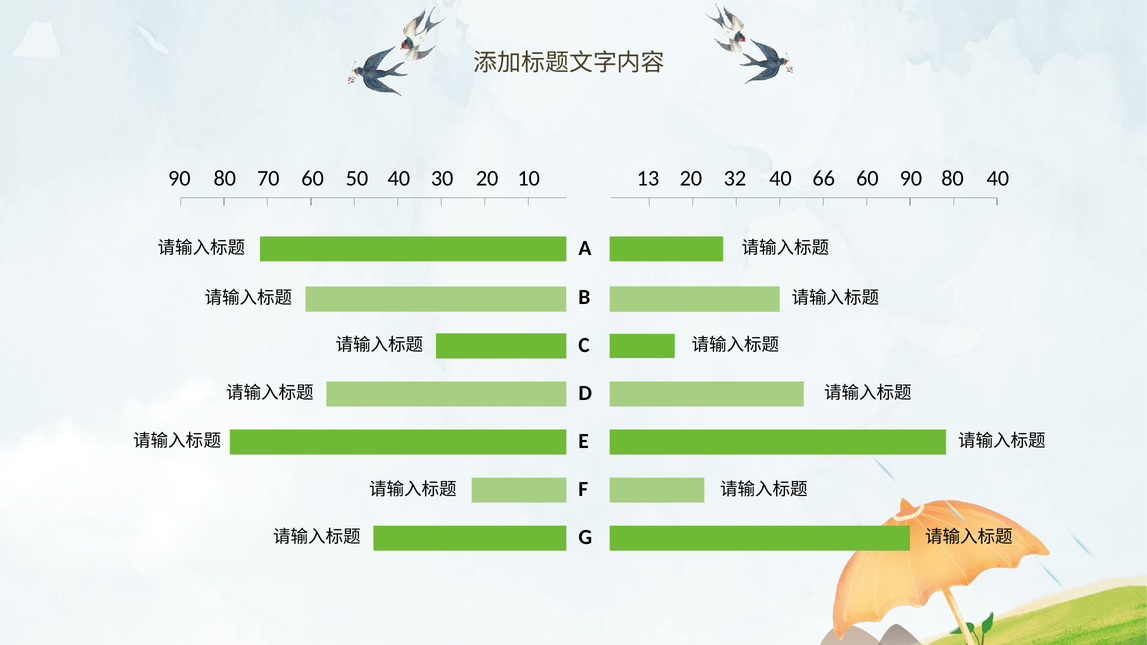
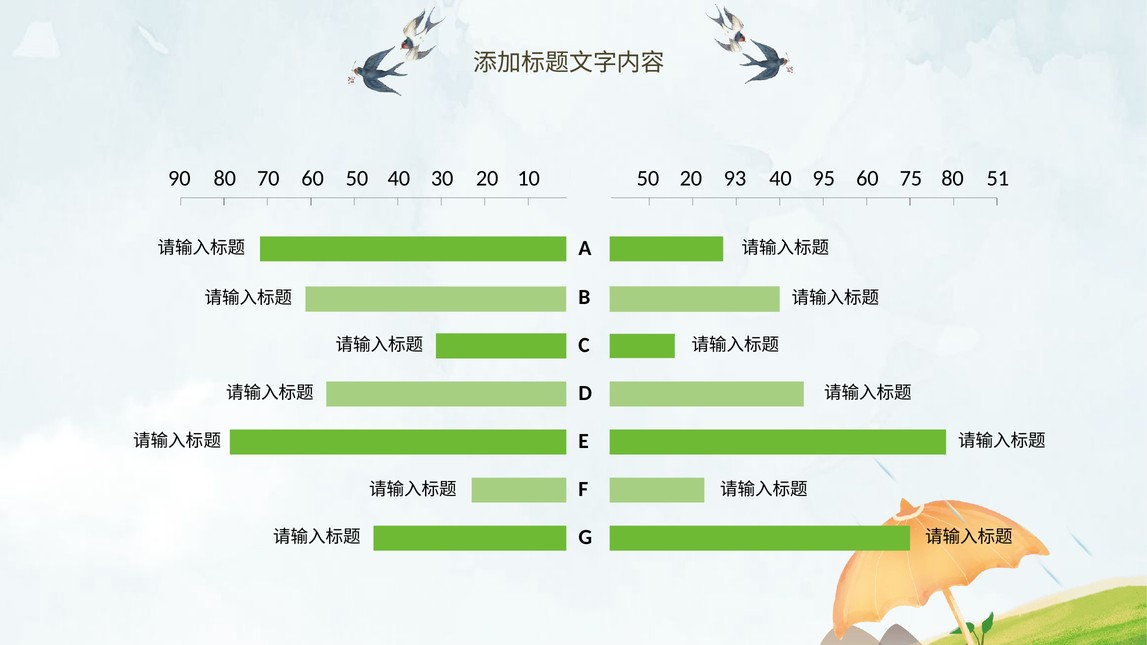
90 13: 13 -> 50
32: 32 -> 93
66: 66 -> 95
60 90: 90 -> 75
80 40: 40 -> 51
